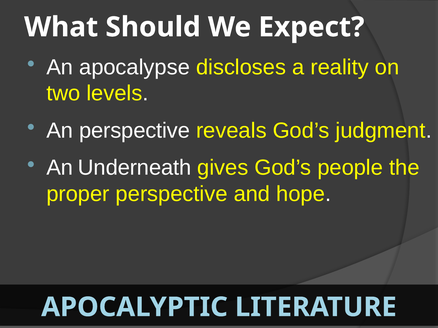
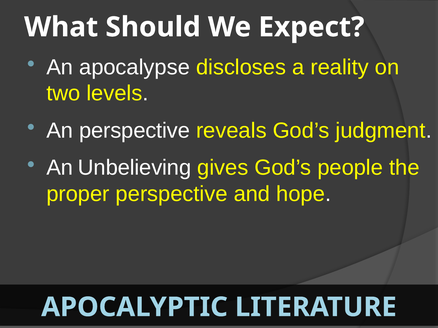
Underneath: Underneath -> Unbelieving
